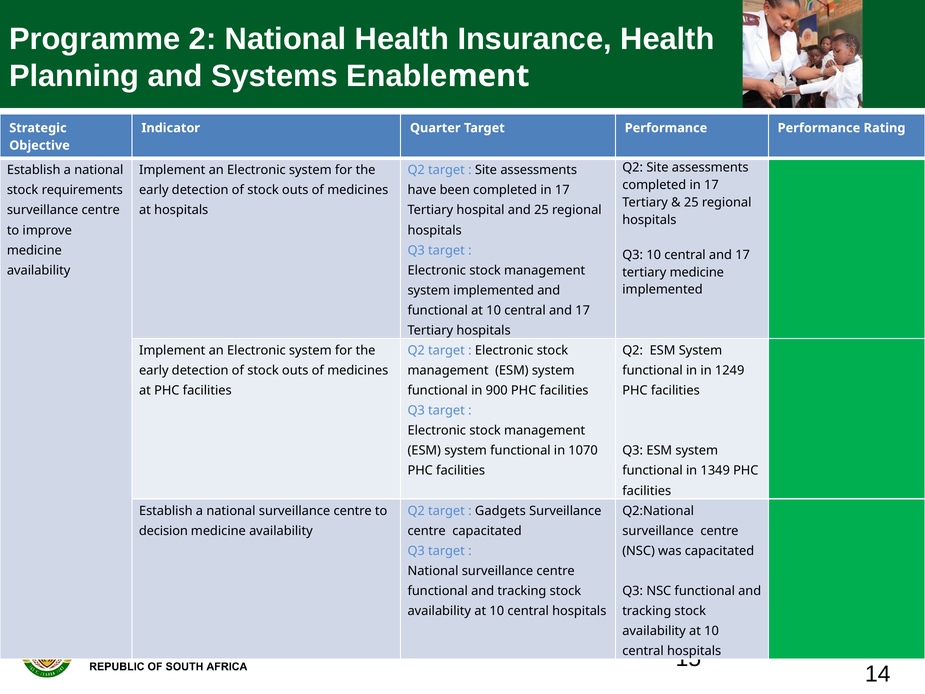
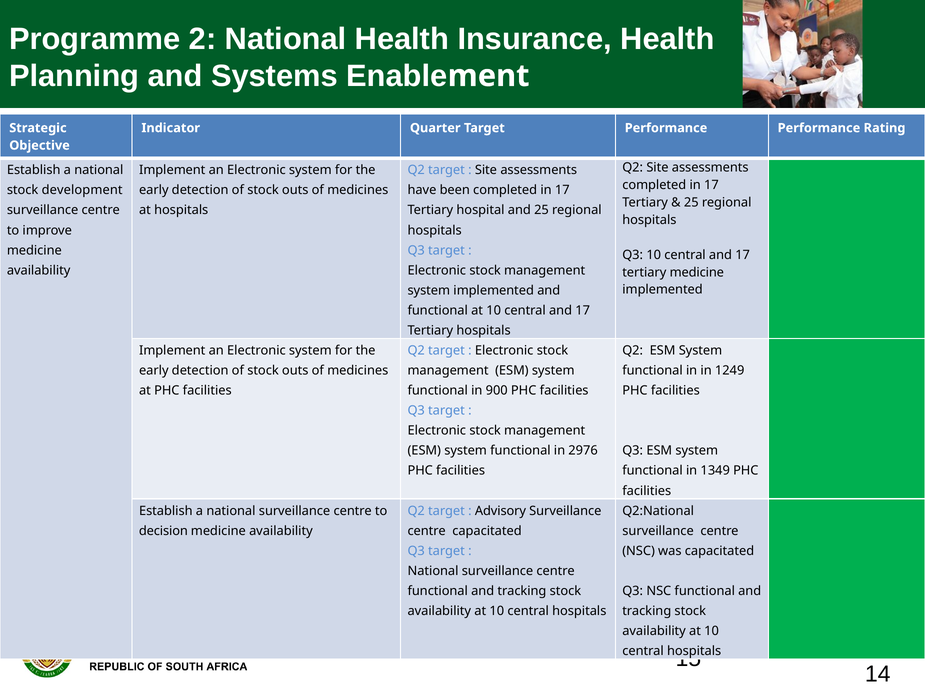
requirements: requirements -> development
1070: 1070 -> 2976
Gadgets: Gadgets -> Advisory
